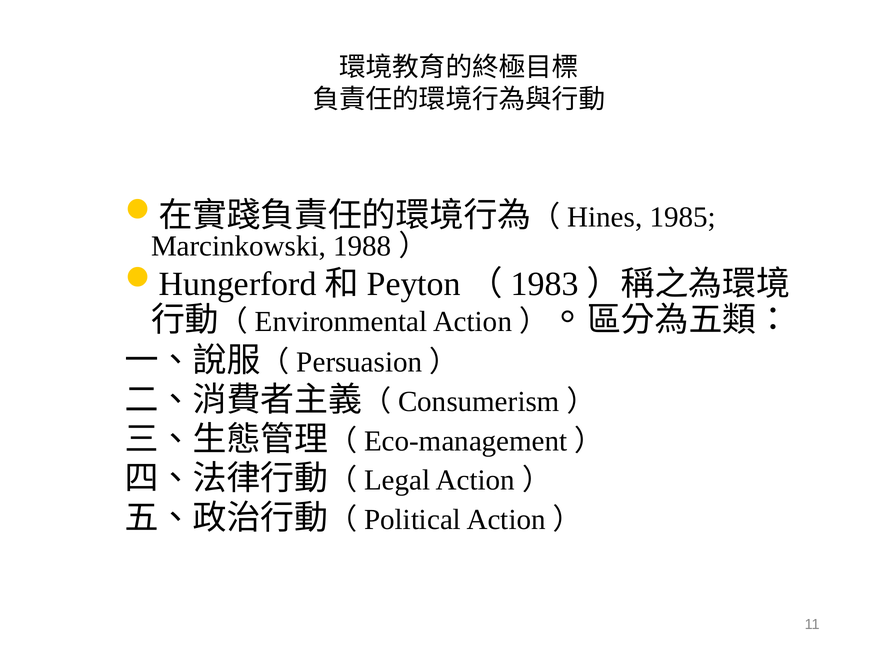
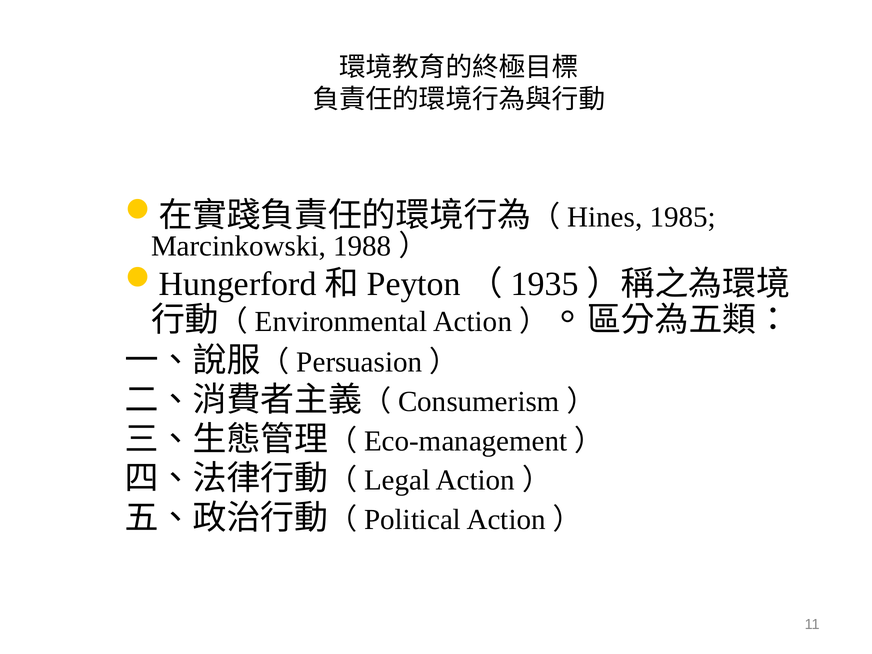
1983: 1983 -> 1935
